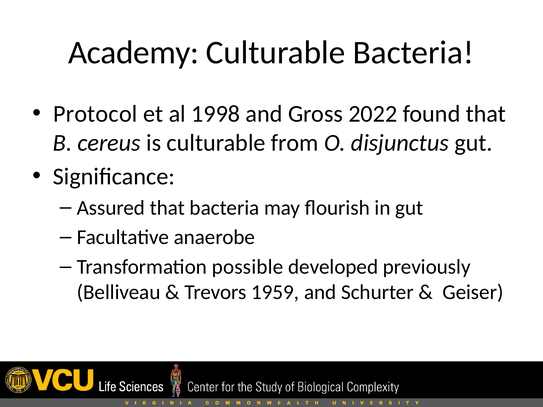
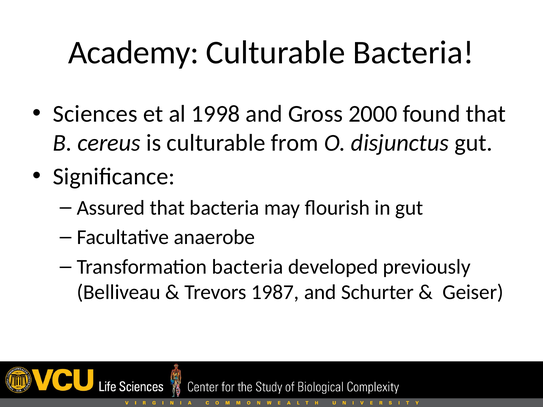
Protocol: Protocol -> Sciences
2022: 2022 -> 2000
Transformation possible: possible -> bacteria
1959: 1959 -> 1987
